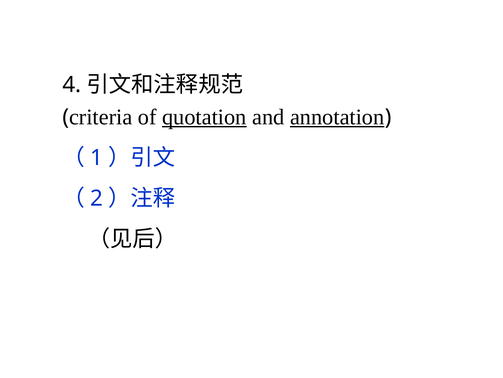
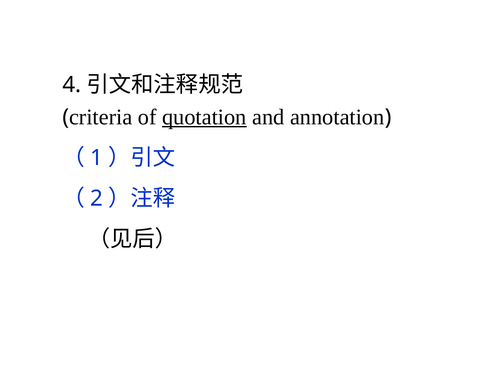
annotation underline: present -> none
